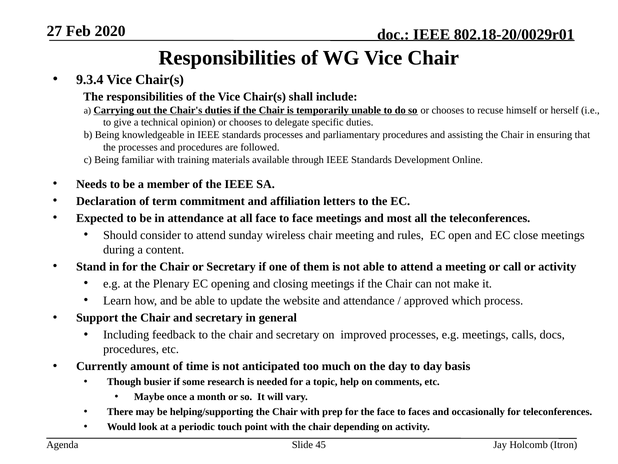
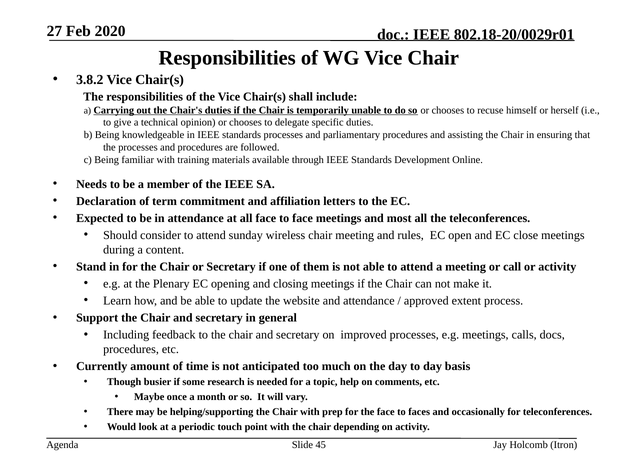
9.3.4: 9.3.4 -> 3.8.2
which: which -> extent
